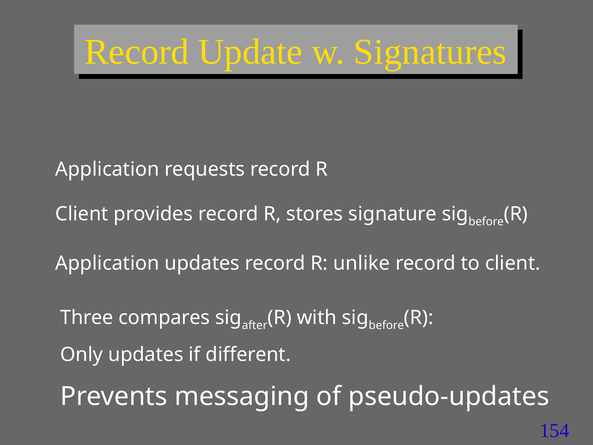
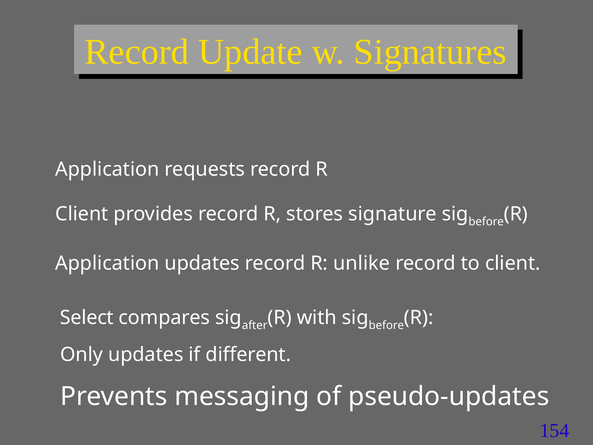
Three: Three -> Select
